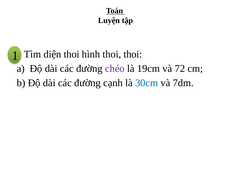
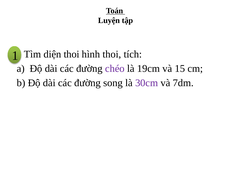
thoi thoi: thoi -> tích
72: 72 -> 15
cạnh: cạnh -> song
30cm colour: blue -> purple
